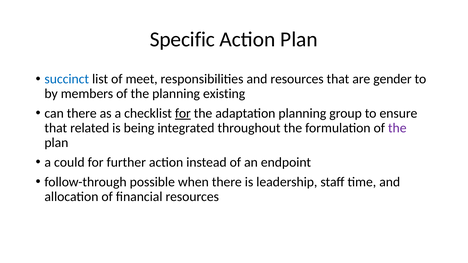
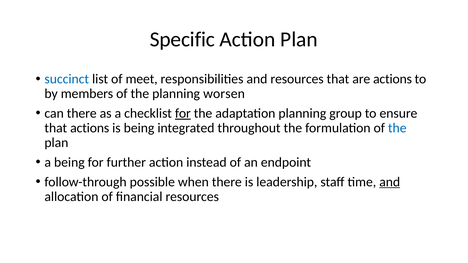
are gender: gender -> actions
existing: existing -> worsen
that related: related -> actions
the at (397, 128) colour: purple -> blue
a could: could -> being
and at (390, 182) underline: none -> present
